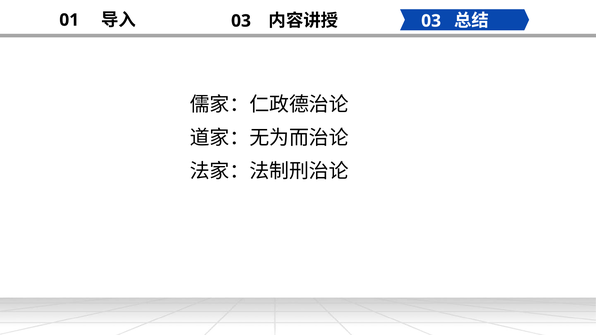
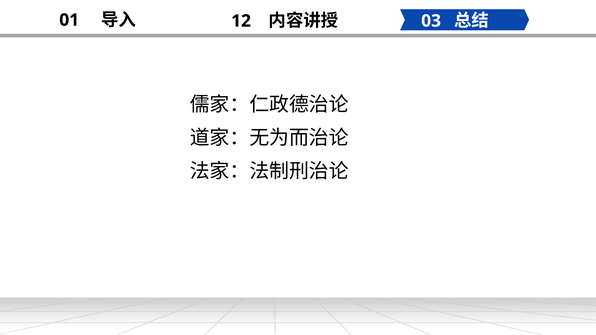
03 at (241, 21): 03 -> 12
